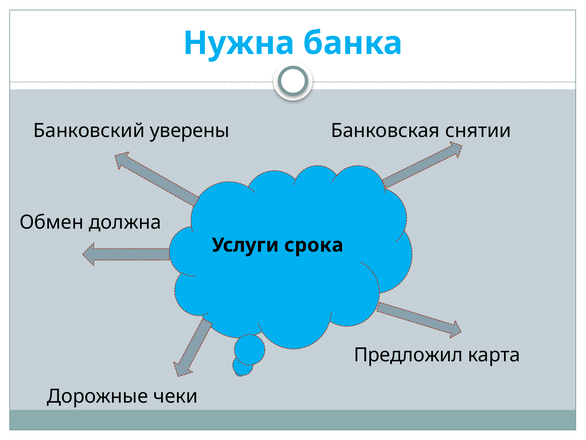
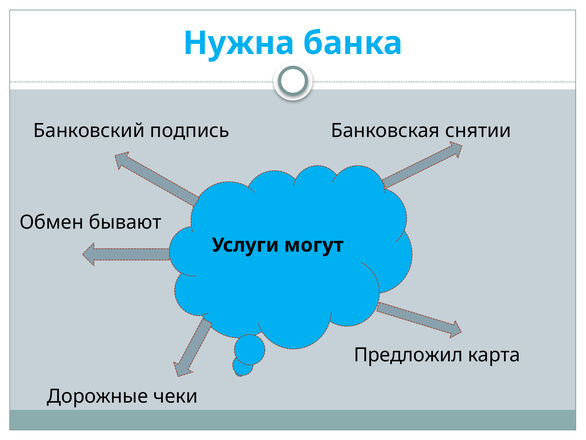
уверены: уверены -> подпись
должна: должна -> бывают
срока: срока -> могут
